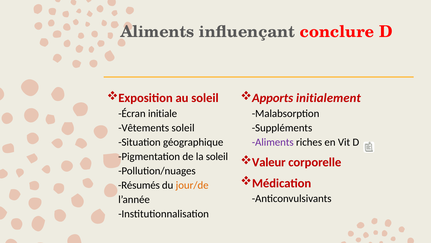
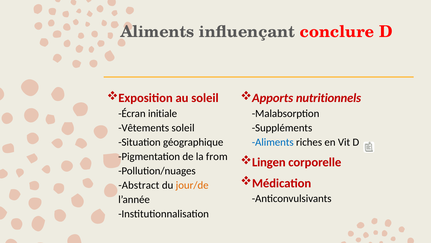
initialement: initialement -> nutritionnels
Aliments at (273, 142) colour: purple -> blue
la soleil: soleil -> from
Valeur: Valeur -> Lingen
Résumés: Résumés -> Abstract
